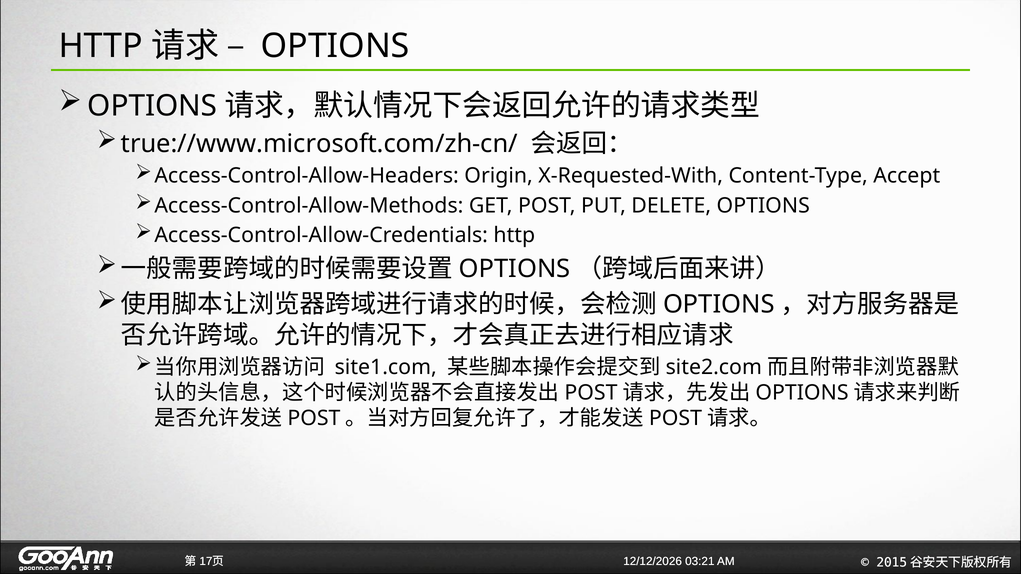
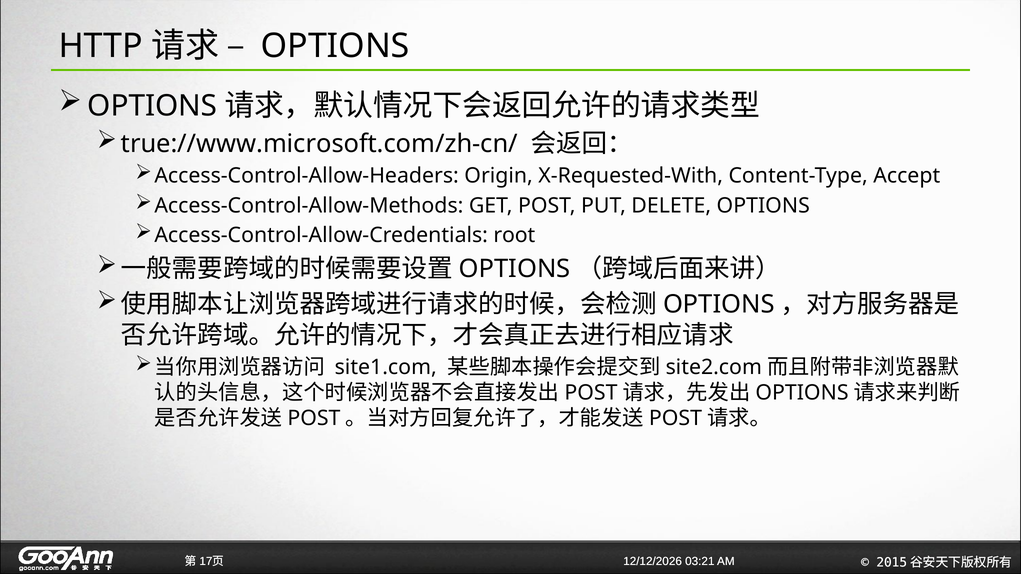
Access-Control-Allow-Credentials http: http -> root
